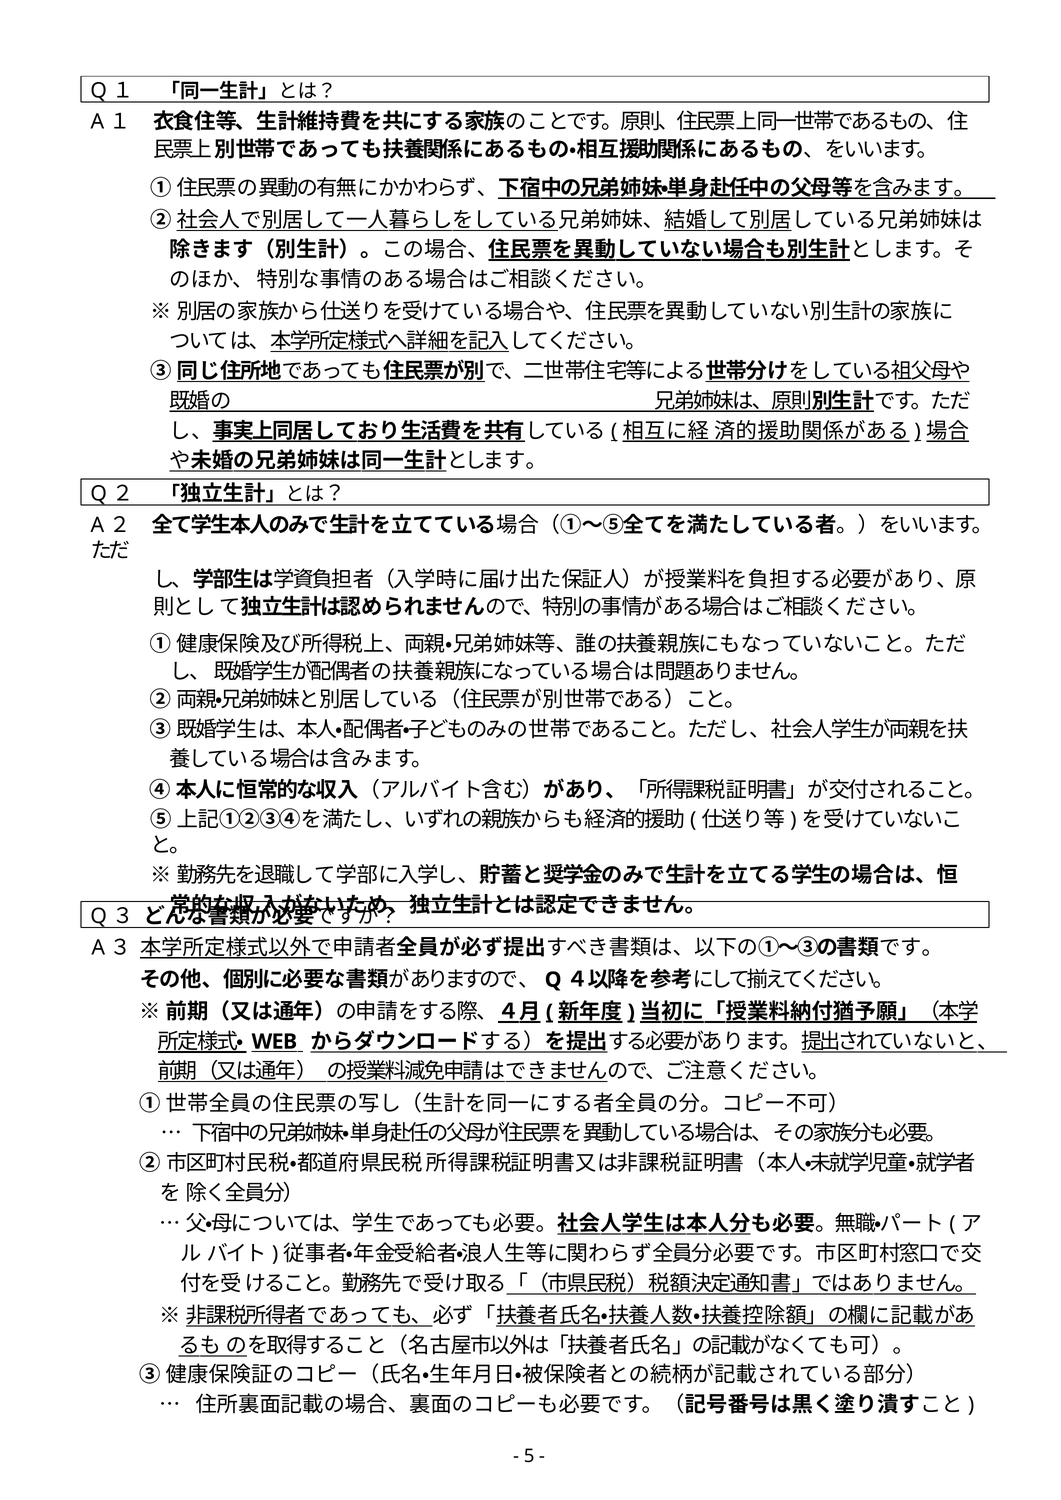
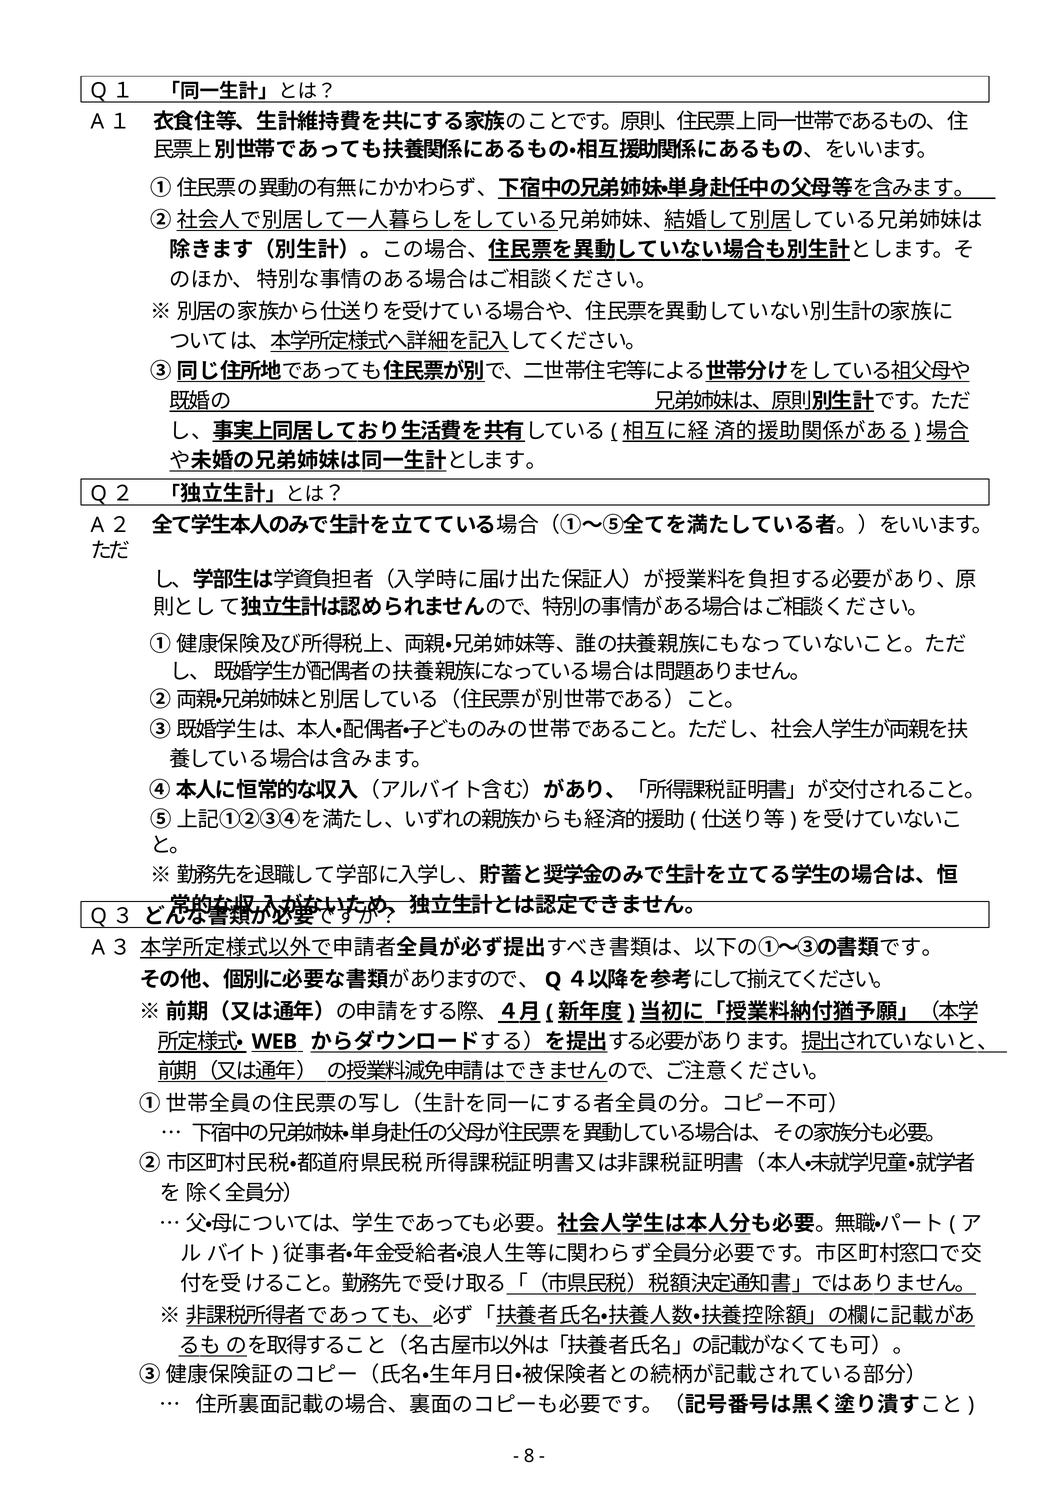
5: 5 -> 8
